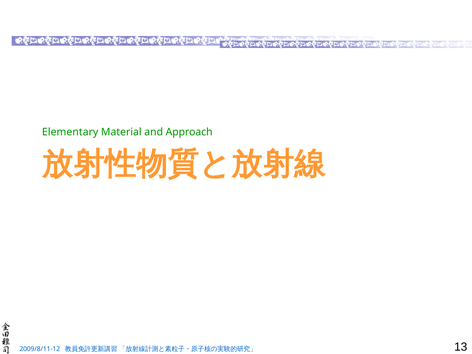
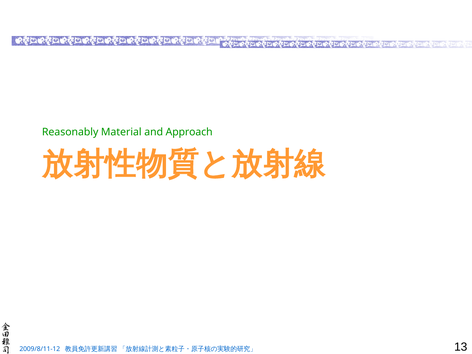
Elementary: Elementary -> Reasonably
